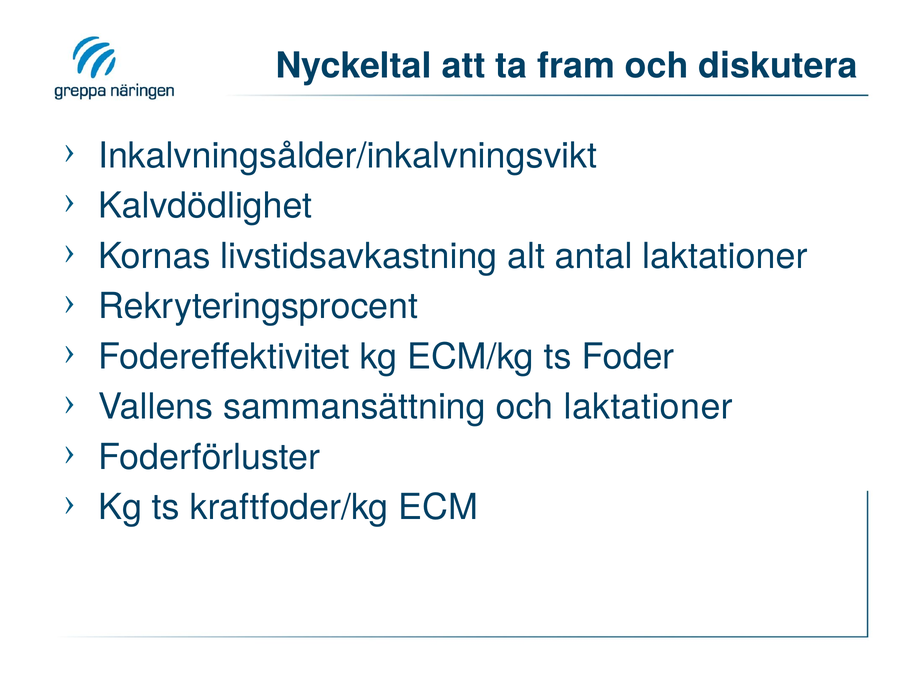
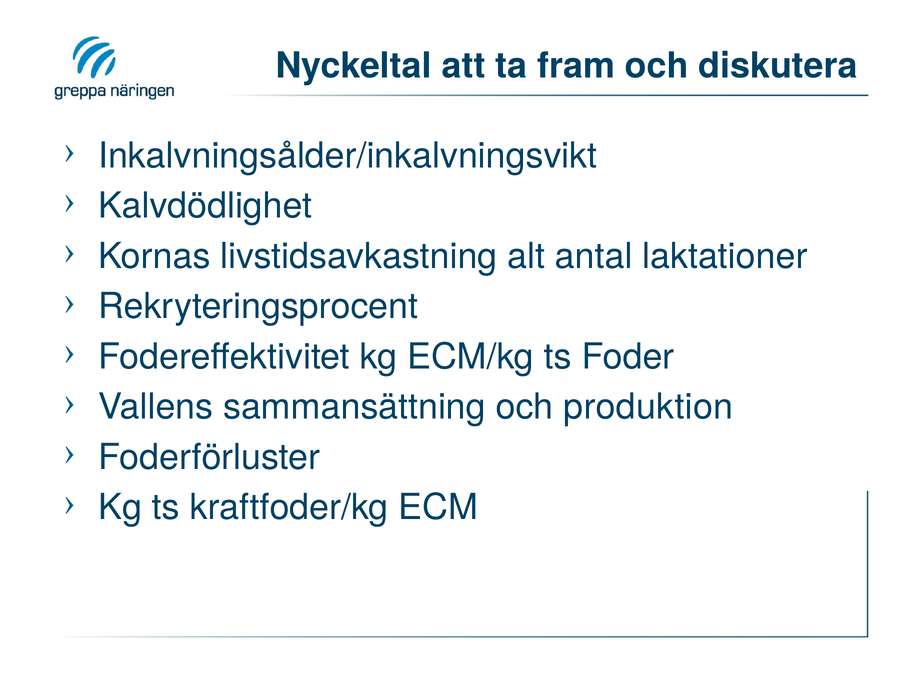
och laktationer: laktationer -> produktion
